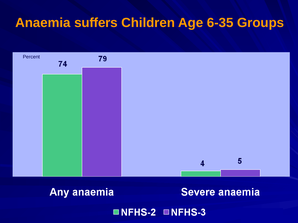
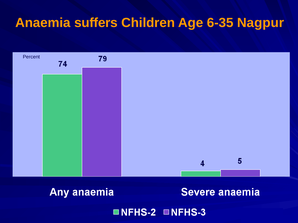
Groups: Groups -> Nagpur
